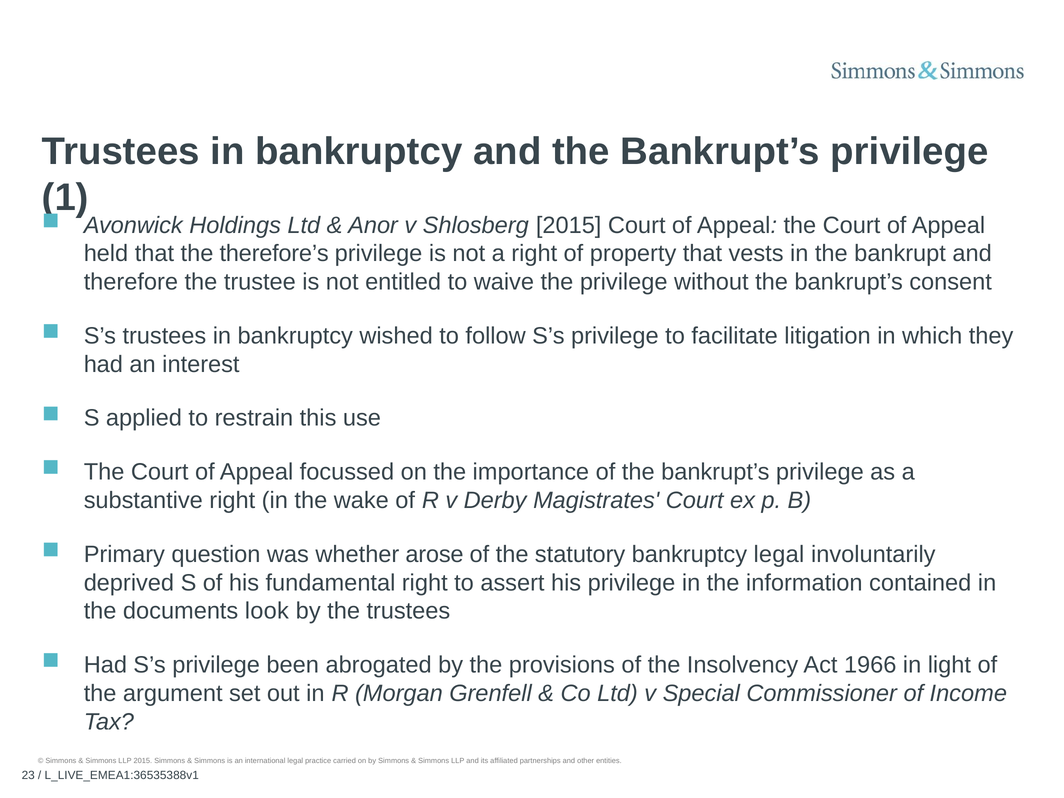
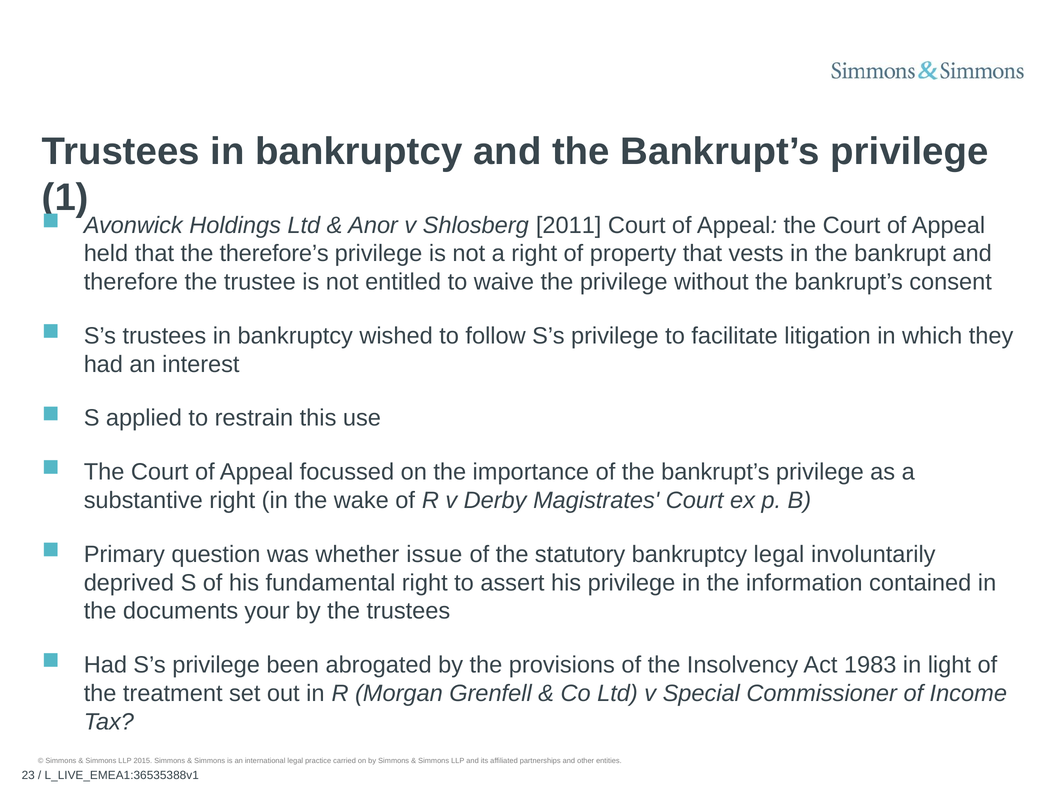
Shlosberg 2015: 2015 -> 2011
arose: arose -> issue
look: look -> your
1966: 1966 -> 1983
argument: argument -> treatment
